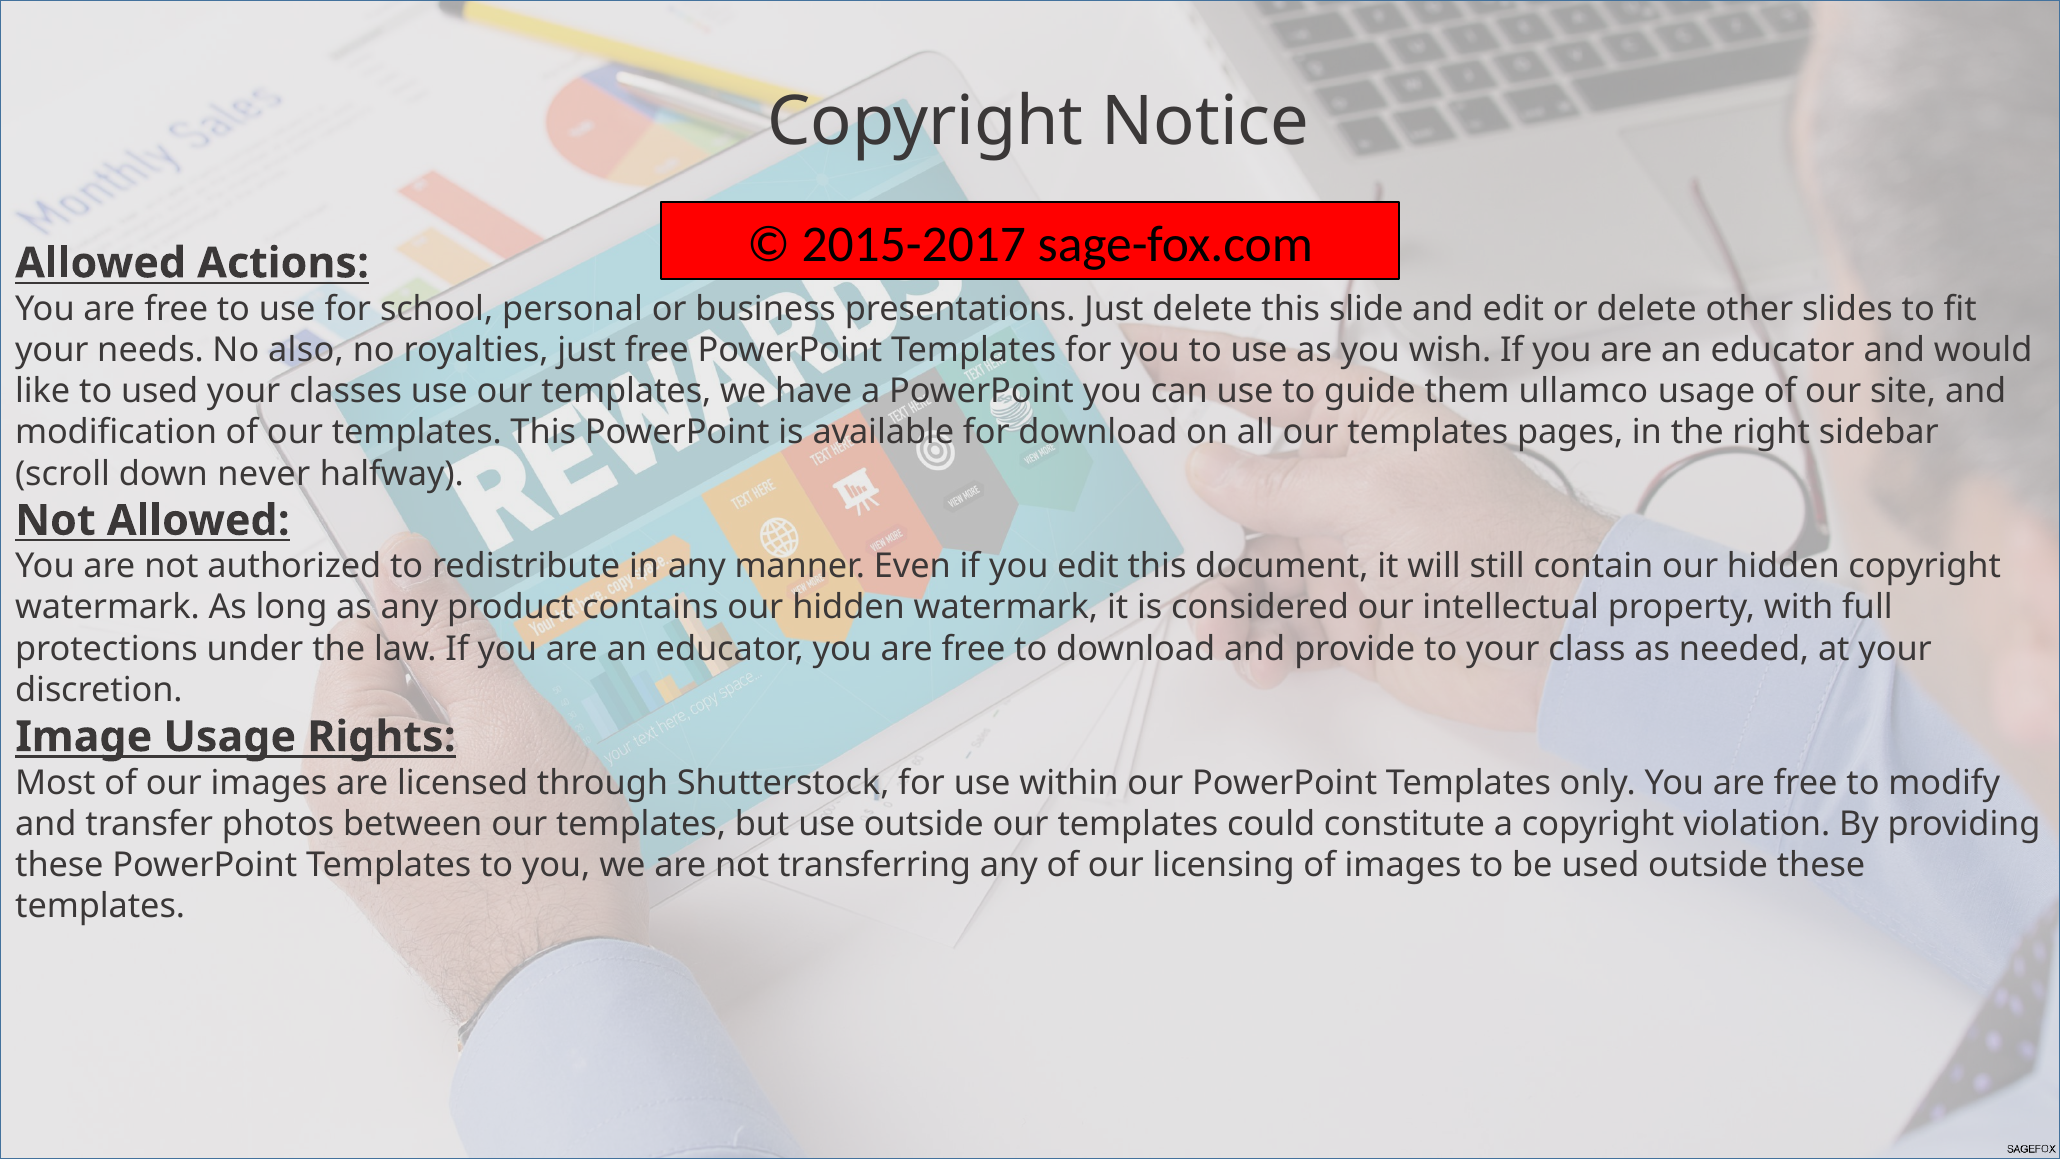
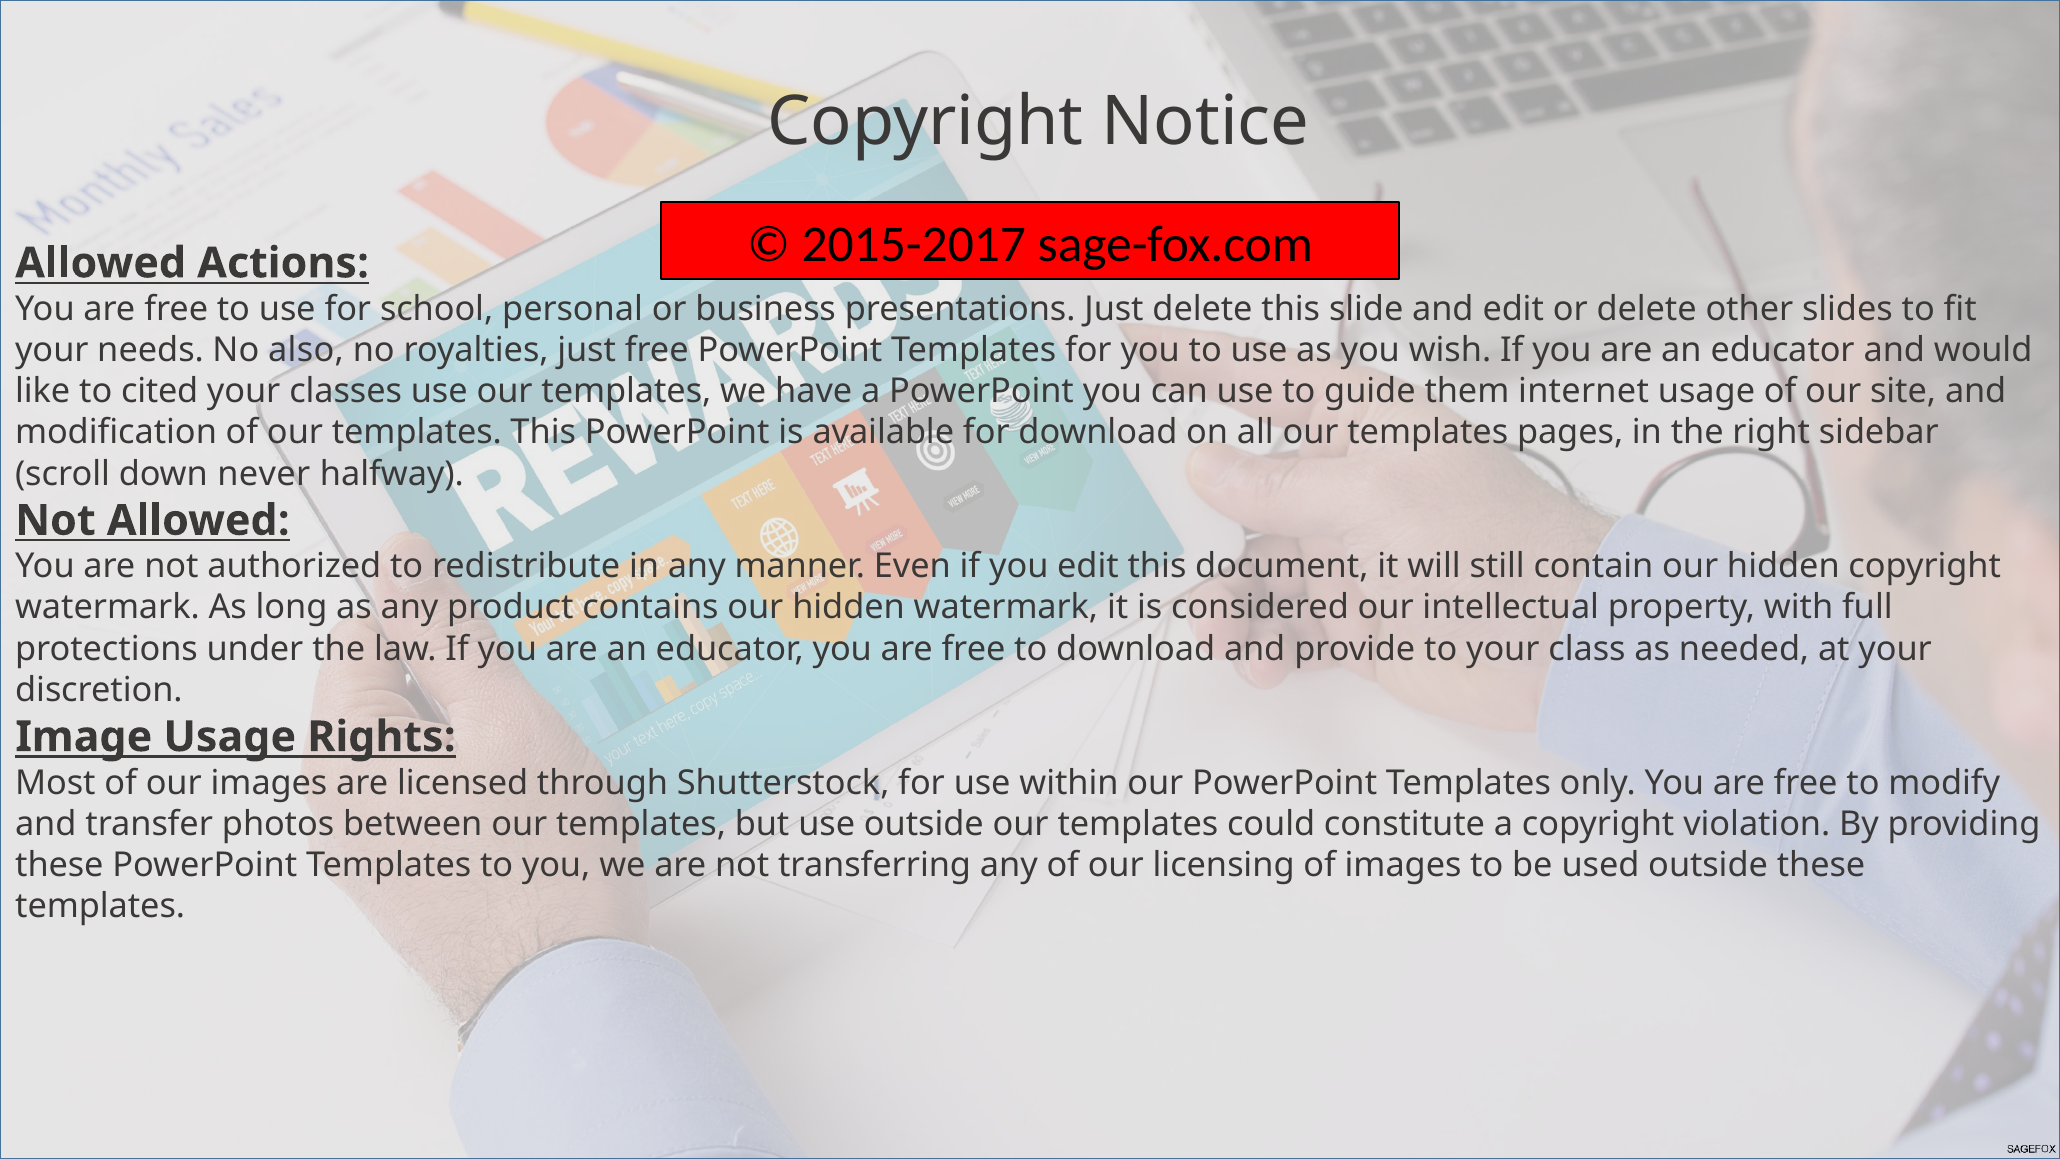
to used: used -> cited
ullamco: ullamco -> internet
